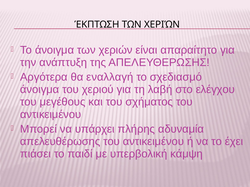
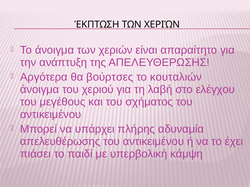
εναλλαγή: εναλλαγή -> βούρτσες
σχεδιασμό: σχεδιασμό -> κουταλιών
